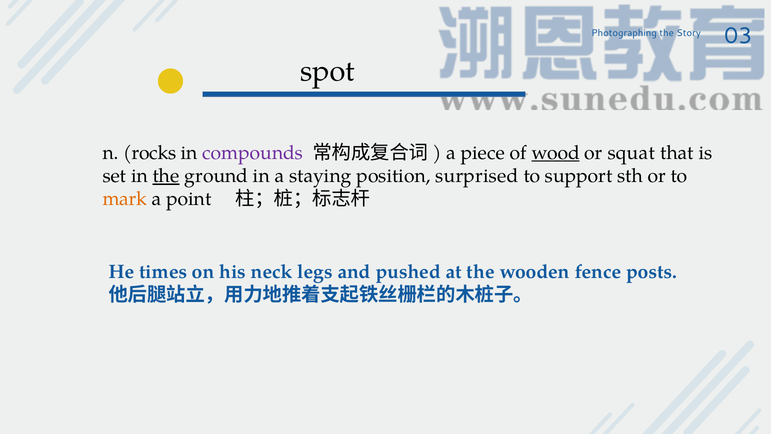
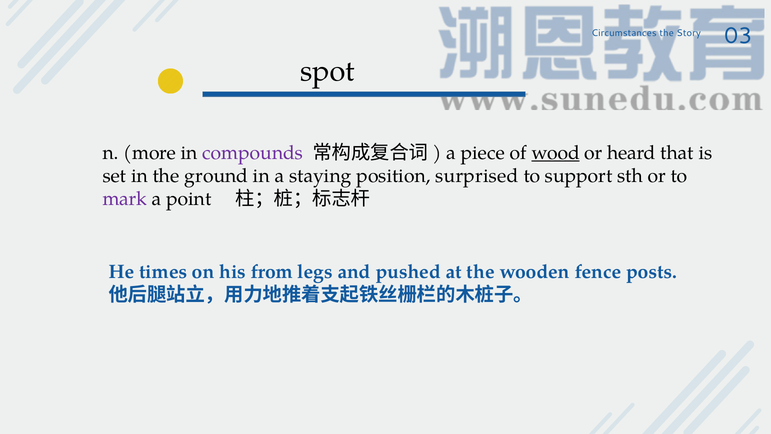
Photographing: Photographing -> Circumstances
rocks: rocks -> more
squat: squat -> heard
the at (166, 176) underline: present -> none
mark colour: orange -> purple
neck: neck -> from
